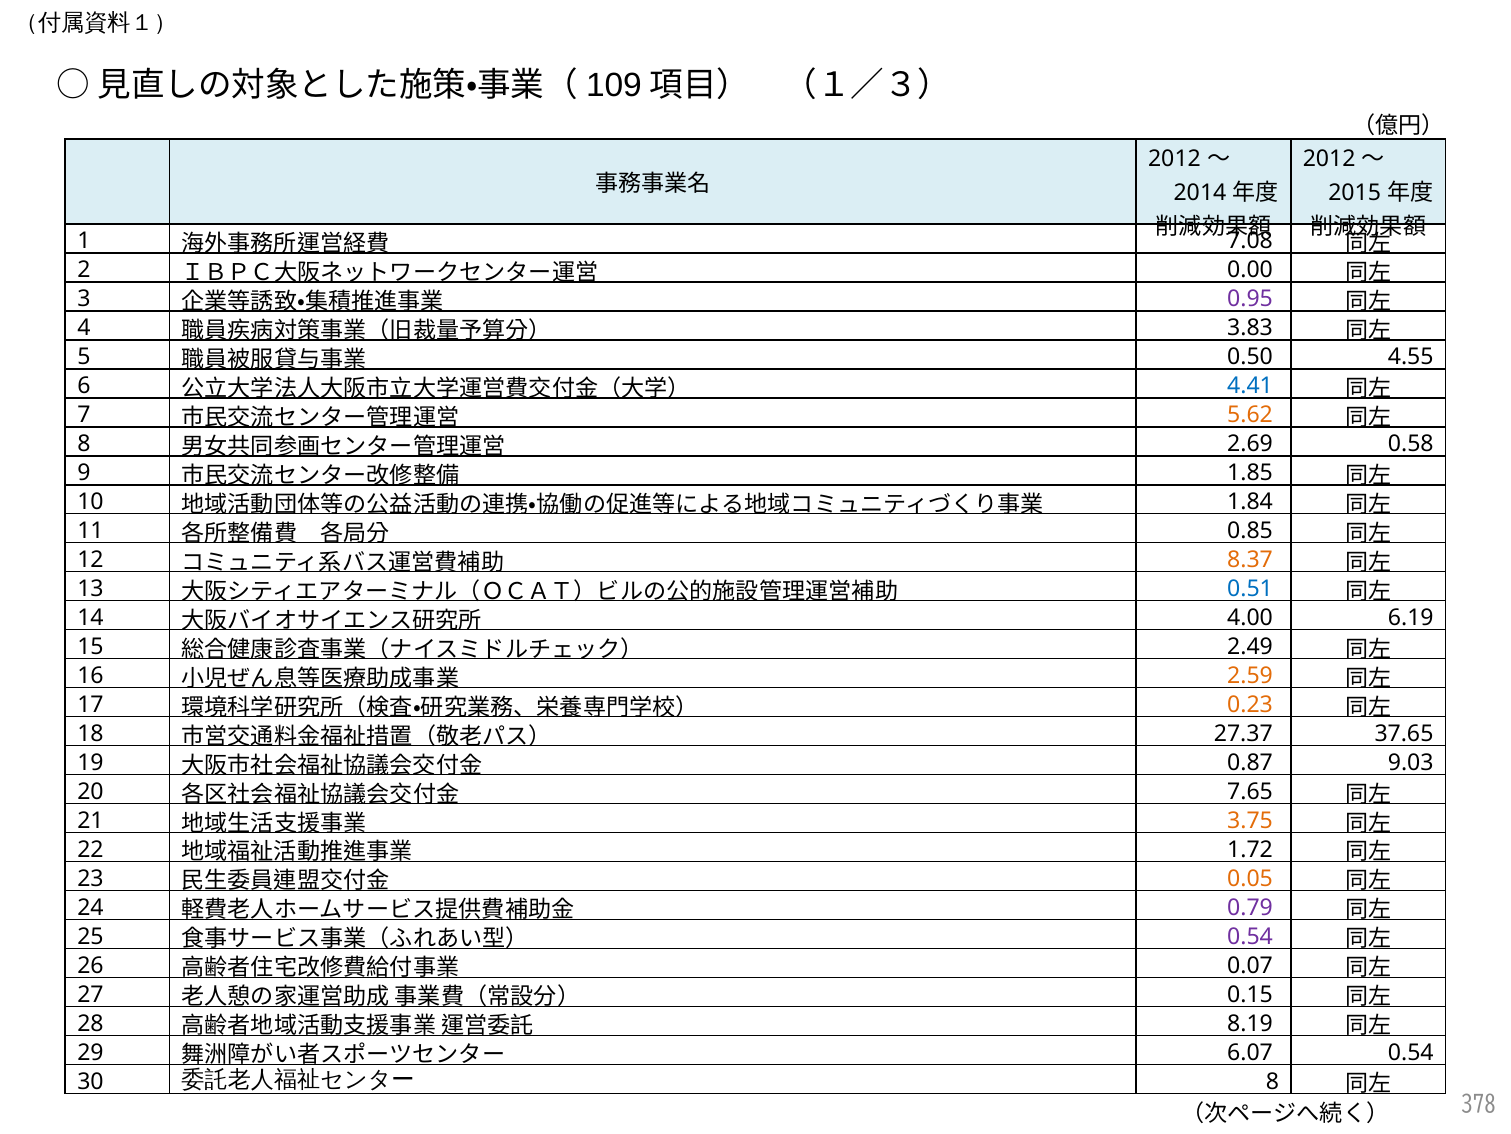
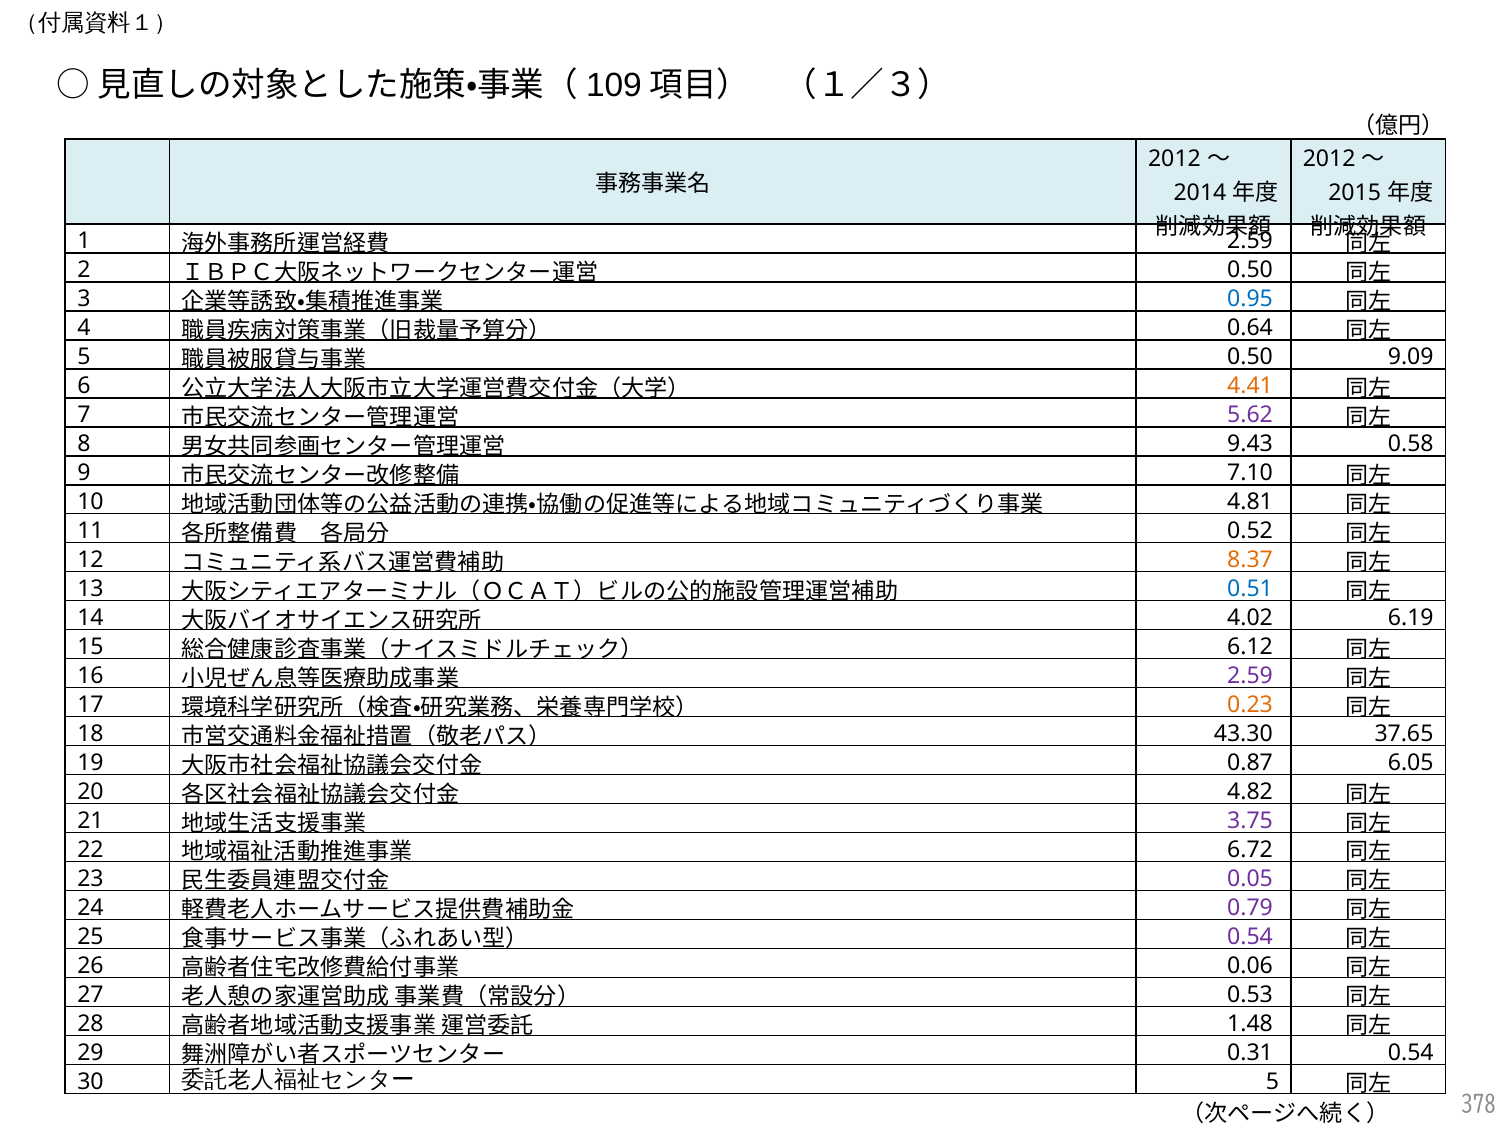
7.08 at (1250, 241): 7.08 -> 2.59
0.00 at (1250, 270): 0.00 -> 0.50
0.95 colour: purple -> blue
3.83: 3.83 -> 0.64
4.55: 4.55 -> 9.09
4.41 colour: blue -> orange
5.62 colour: orange -> purple
2.69: 2.69 -> 9.43
1.85: 1.85 -> 7.10
1.84: 1.84 -> 4.81
0.85: 0.85 -> 0.52
4.00: 4.00 -> 4.02
2.49: 2.49 -> 6.12
2.59 at (1250, 676) colour: orange -> purple
27.37: 27.37 -> 43.30
9.03: 9.03 -> 6.05
7.65: 7.65 -> 4.82
3.75 colour: orange -> purple
1.72: 1.72 -> 6.72
0.05 colour: orange -> purple
0.07: 0.07 -> 0.06
0.15: 0.15 -> 0.53
8.19: 8.19 -> 1.48
6.07: 6.07 -> 0.31
8 at (1273, 1081): 8 -> 5
